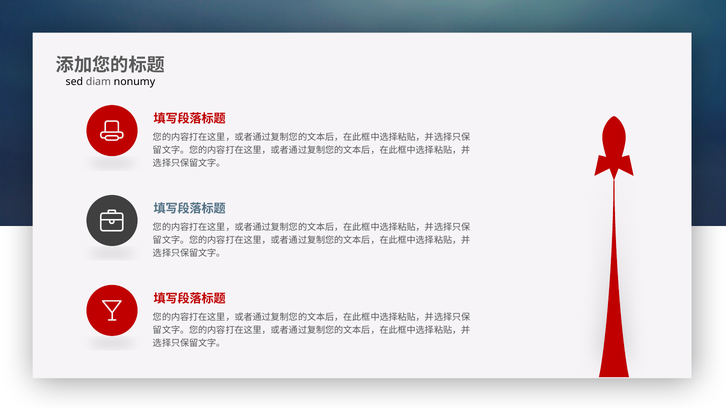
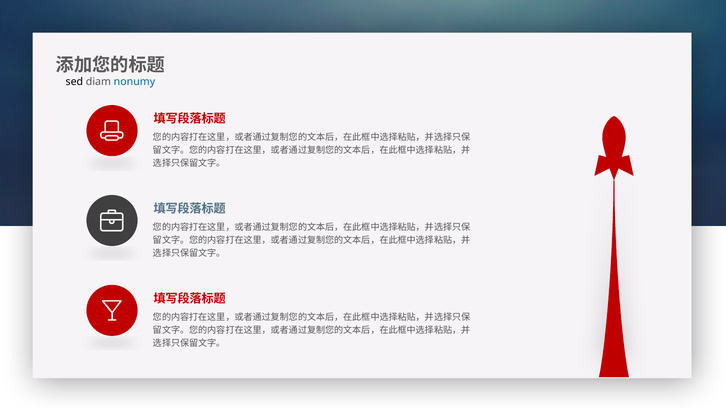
nonumy colour: black -> blue
